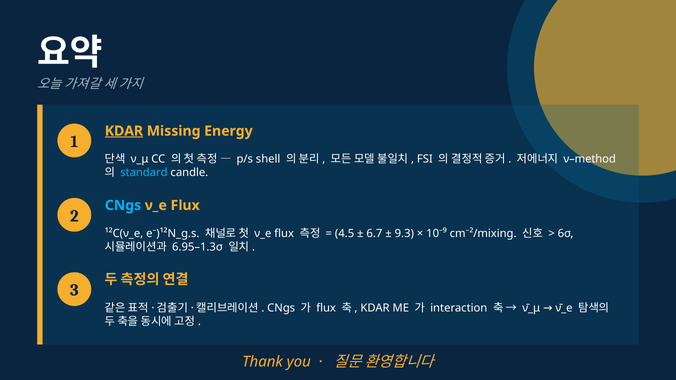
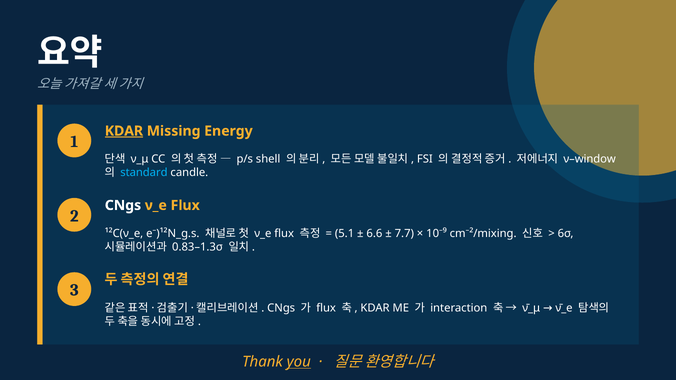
ν–method: ν–method -> ν–window
CNgs at (123, 205) colour: light blue -> white
4.5: 4.5 -> 5.1
6.7: 6.7 -> 6.6
9.3: 9.3 -> 7.7
6.95–1.3σ: 6.95–1.3σ -> 0.83–1.3σ
you underline: none -> present
